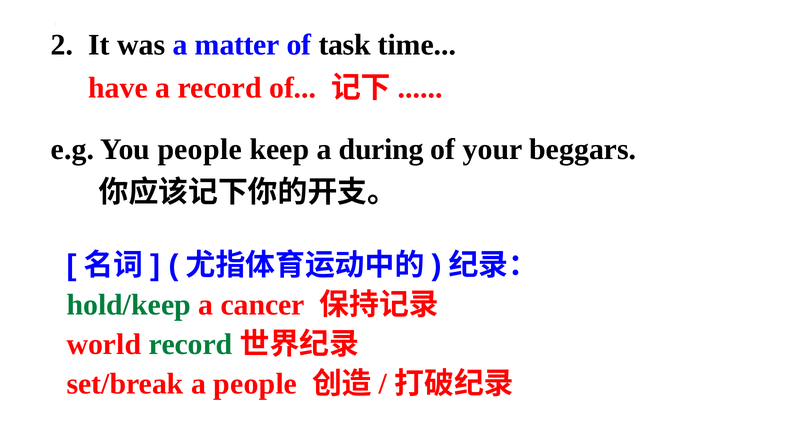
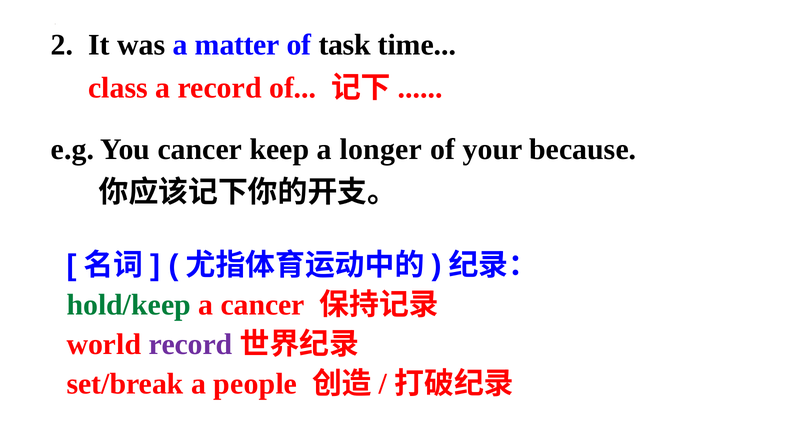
have: have -> class
You people: people -> cancer
during: during -> longer
beggars: beggars -> because
record at (191, 344) colour: green -> purple
